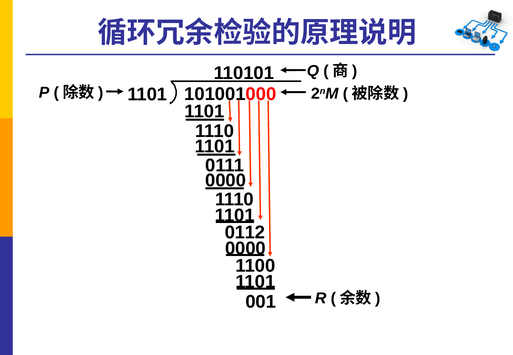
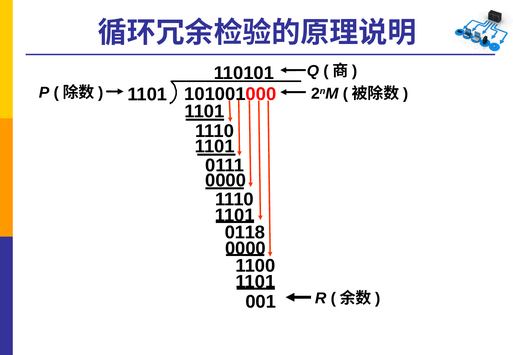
0112: 0112 -> 0118
